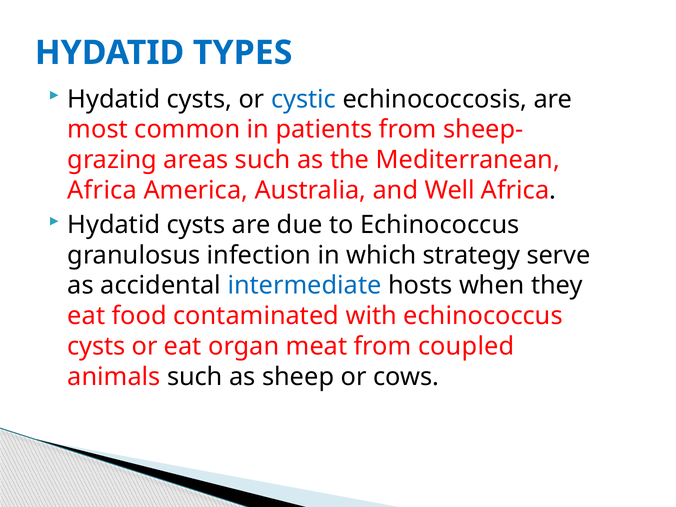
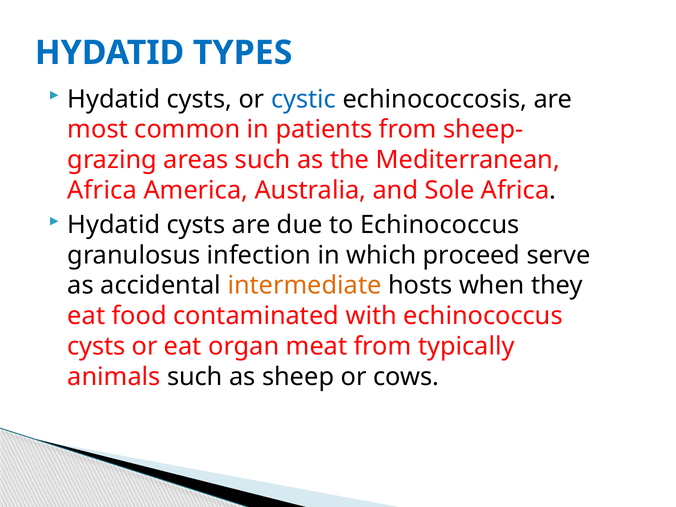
Well: Well -> Sole
strategy: strategy -> proceed
intermediate colour: blue -> orange
coupled: coupled -> typically
